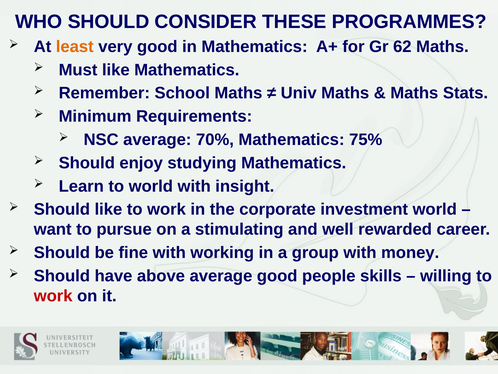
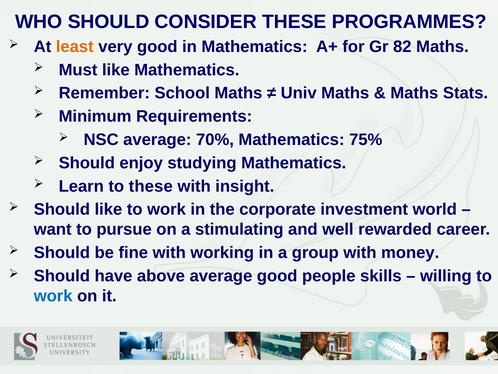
62: 62 -> 82
to world: world -> these
work at (53, 295) colour: red -> blue
